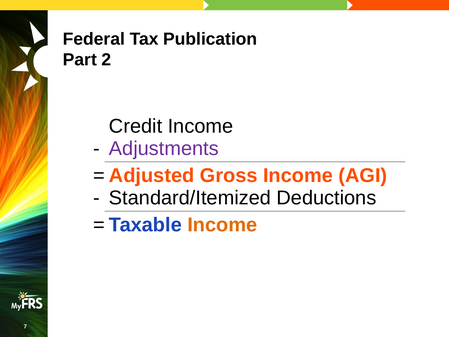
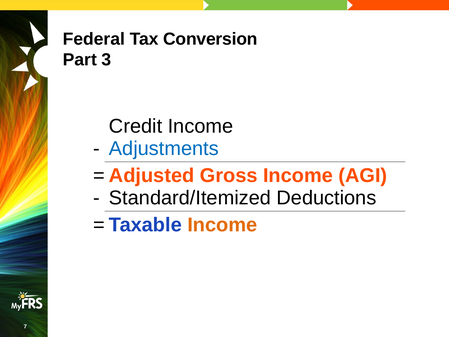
Publication: Publication -> Conversion
2: 2 -> 3
Adjustments colour: purple -> blue
